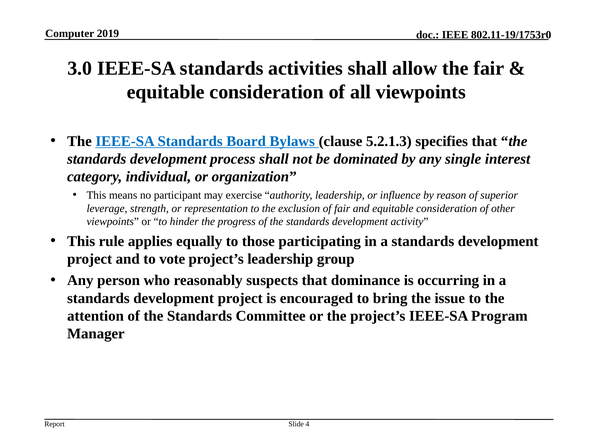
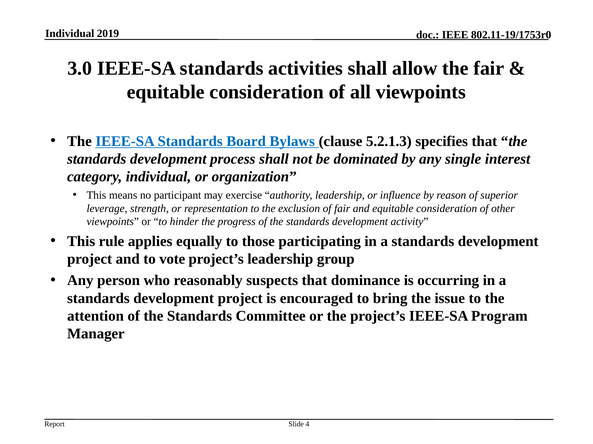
Computer at (70, 33): Computer -> Individual
